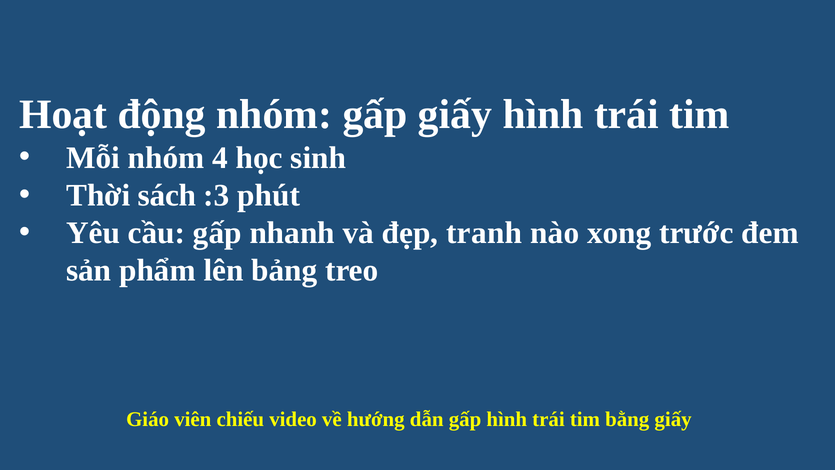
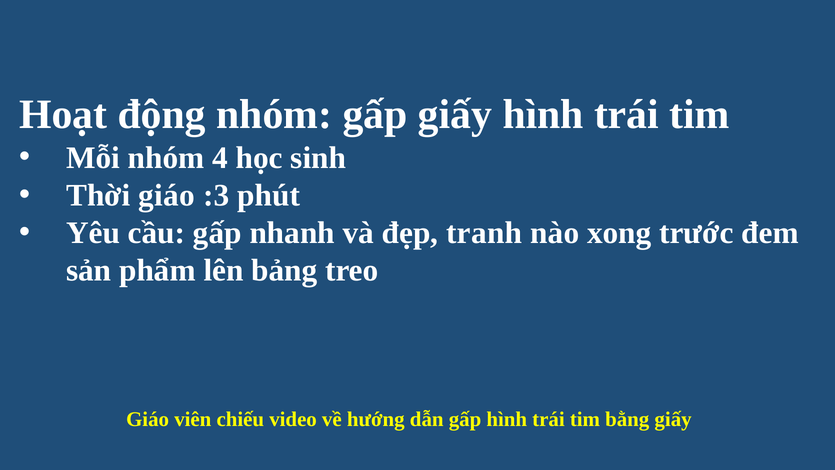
Thời sách: sách -> giáo
